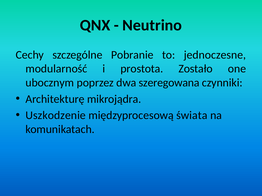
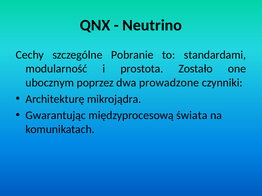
jednoczesne: jednoczesne -> standardami
szeregowana: szeregowana -> prowadzone
Uszkodzenie: Uszkodzenie -> Gwarantując
